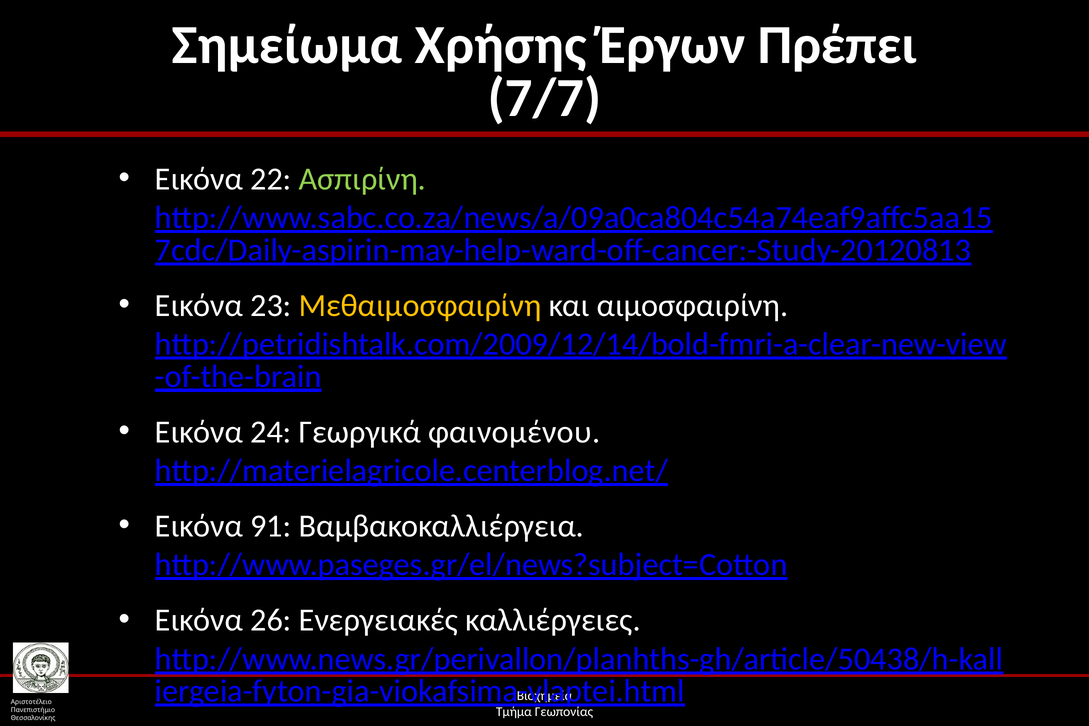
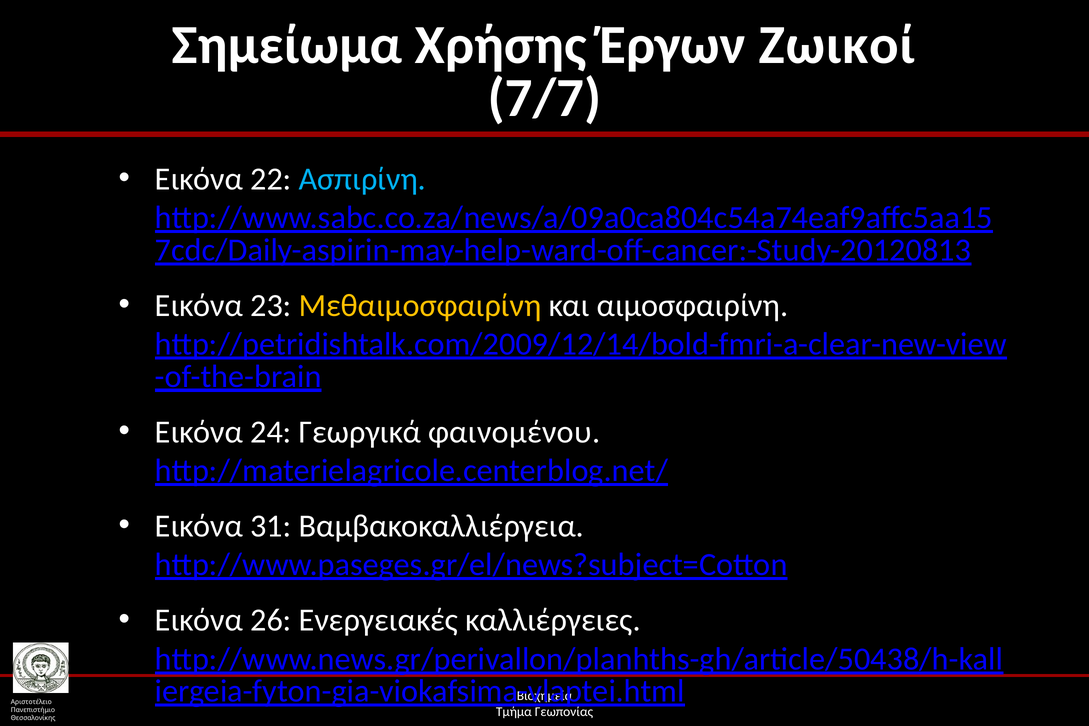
Πρέπει: Πρέπει -> Ζωικοί
Ασπιρίνη colour: light green -> light blue
91: 91 -> 31
